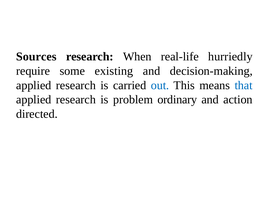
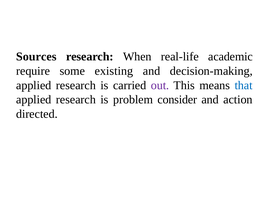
hurriedly: hurriedly -> academic
out colour: blue -> purple
ordinary: ordinary -> consider
